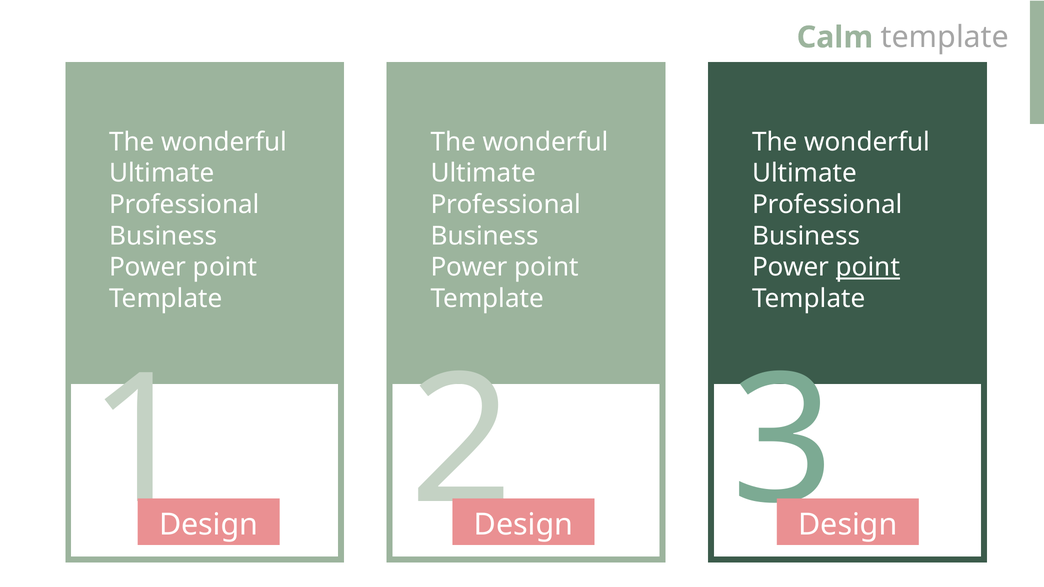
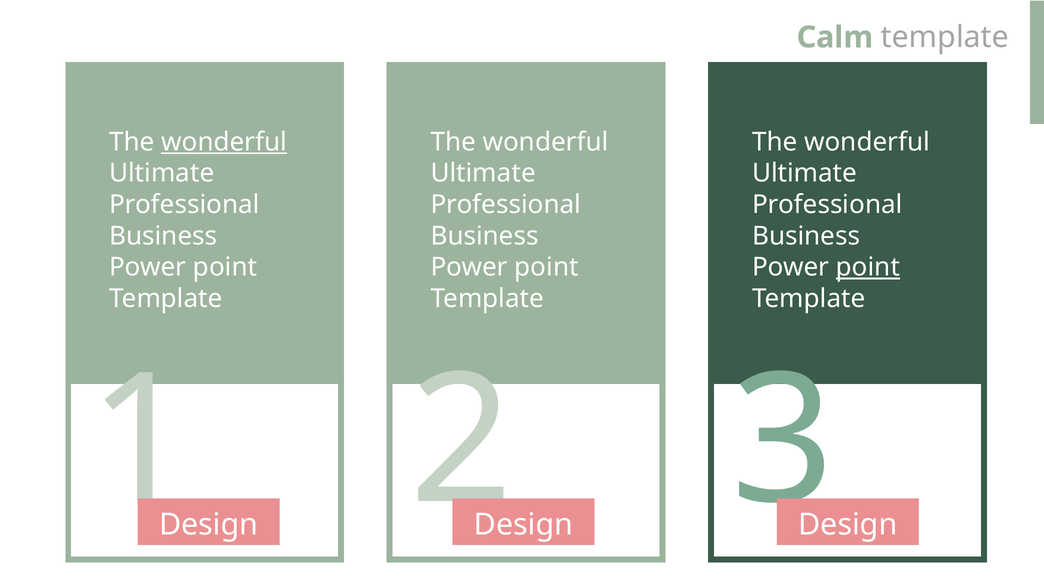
wonderful at (224, 142) underline: none -> present
